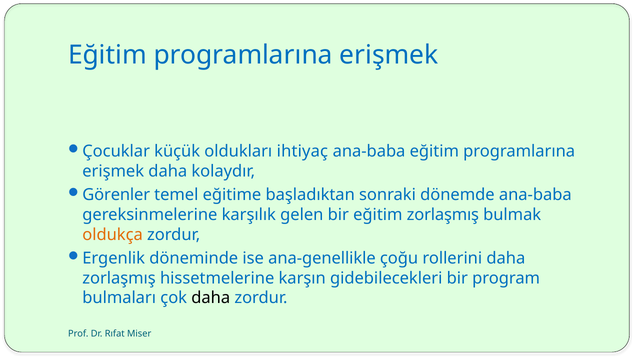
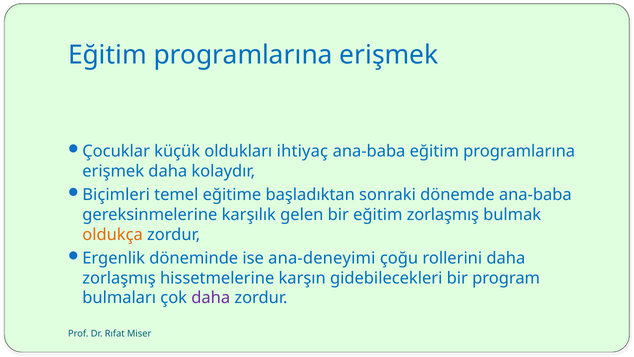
Görenler: Görenler -> Biçimleri
ana-genellikle: ana-genellikle -> ana-deneyimi
daha at (211, 298) colour: black -> purple
